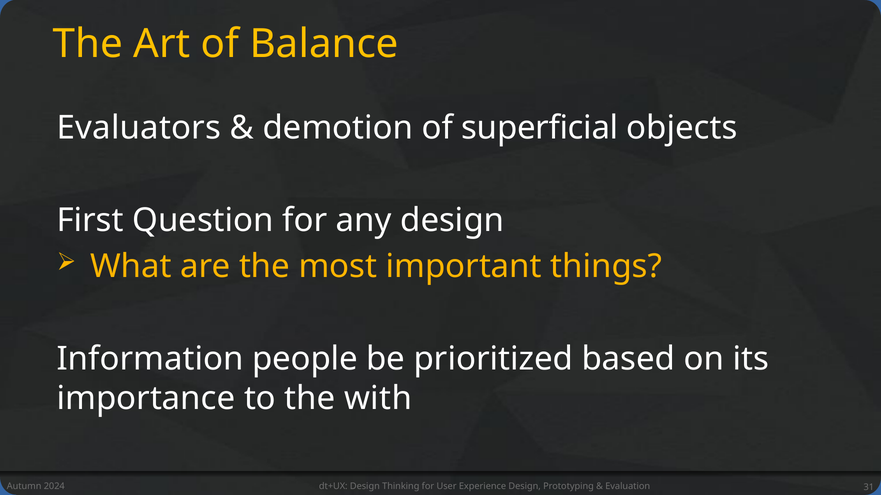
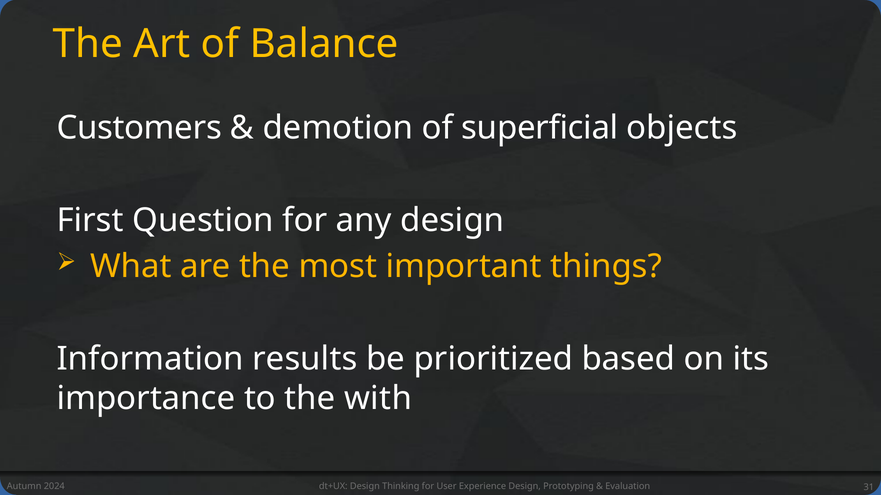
Evaluators: Evaluators -> Customers
people: people -> results
